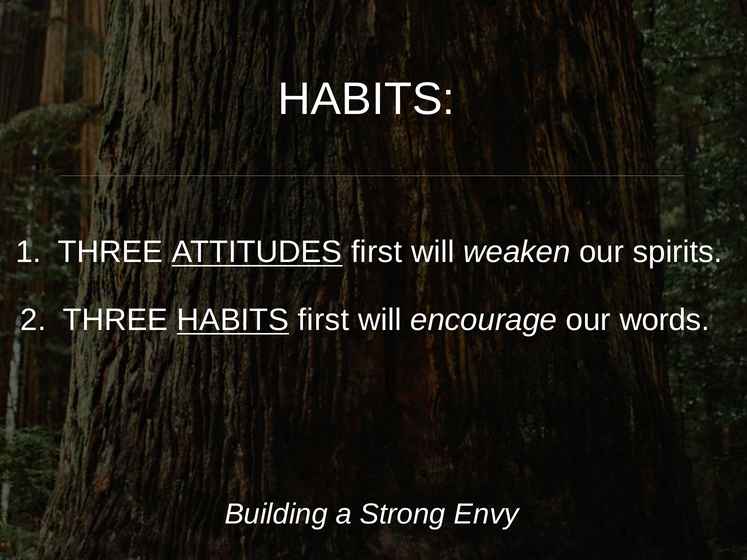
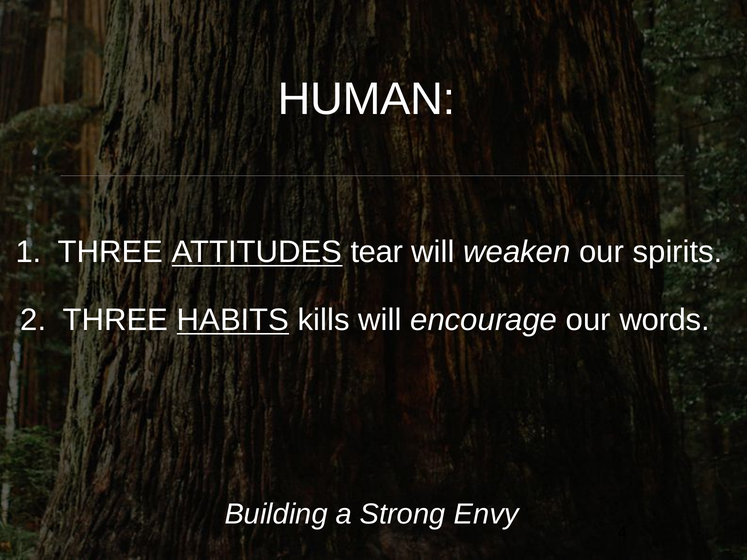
HABITS at (366, 99): HABITS -> HUMAN
ATTITUDES first: first -> tear
HABITS first: first -> kills
